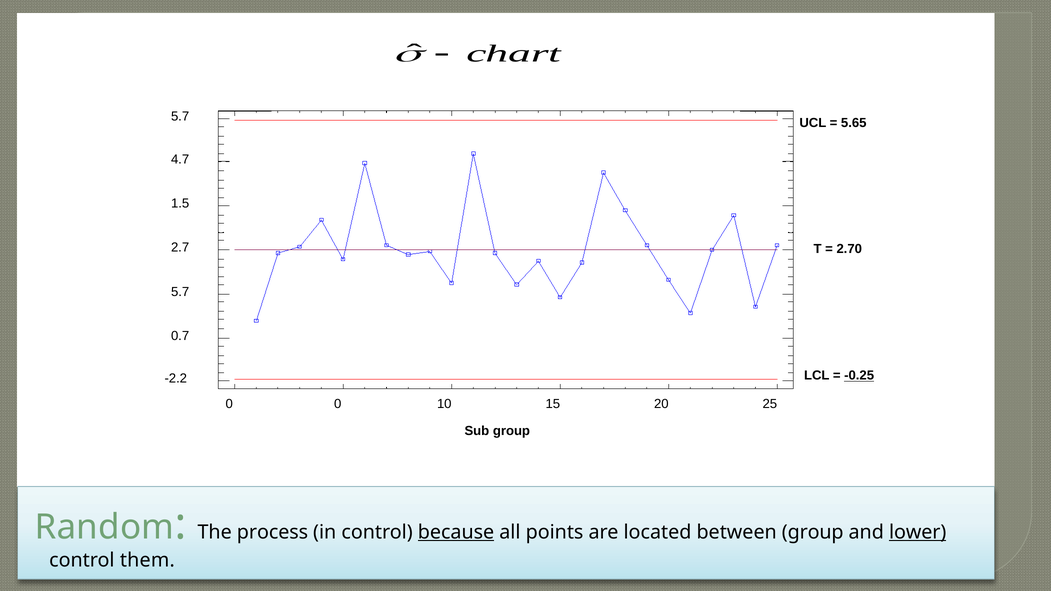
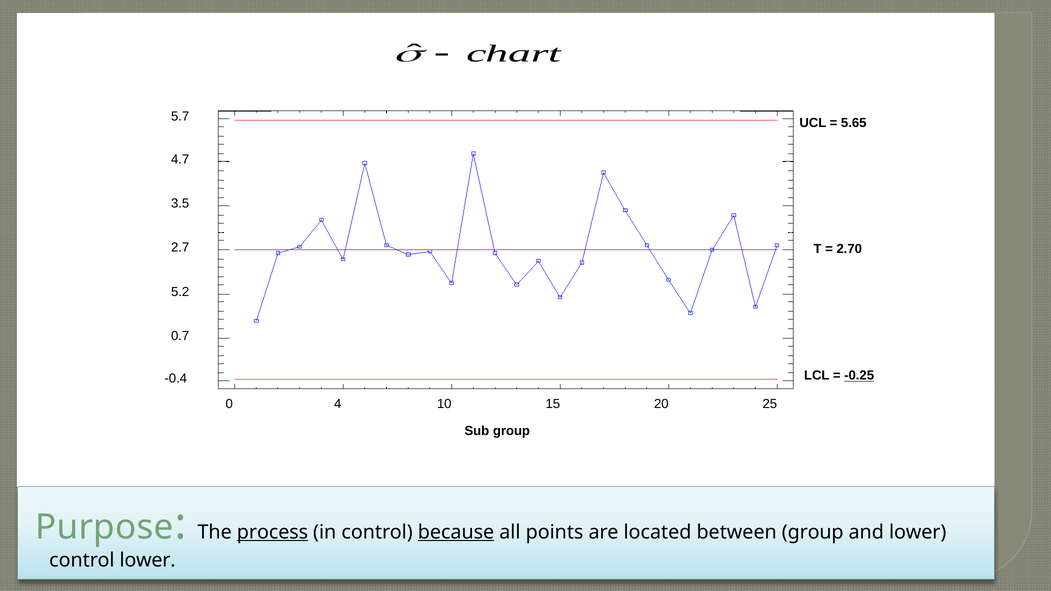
1.5: 1.5 -> 3.5
5.7 at (180, 292): 5.7 -> 5.2
-2.2: -2.2 -> -0.4
0 0: 0 -> 4
Random: Random -> Purpose
process underline: none -> present
lower at (918, 532) underline: present -> none
control them: them -> lower
